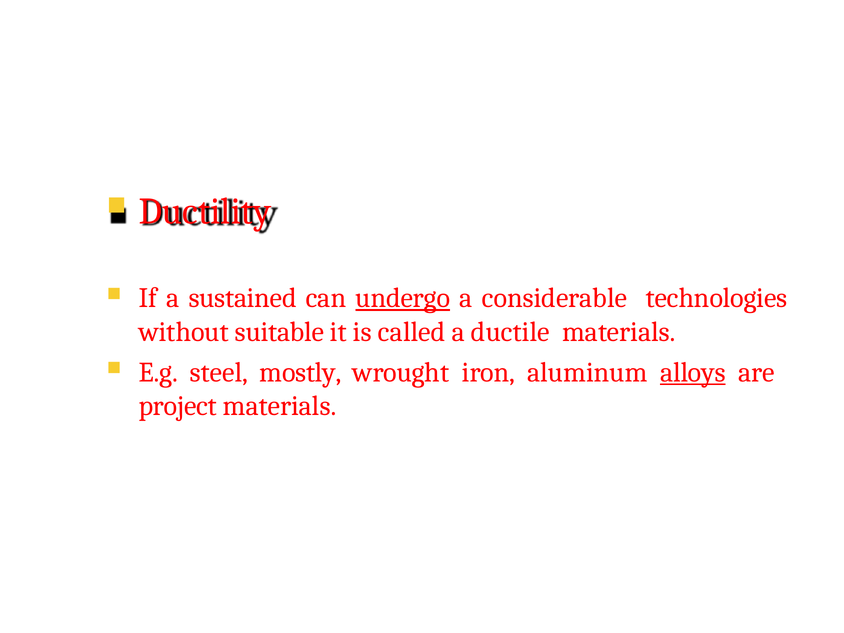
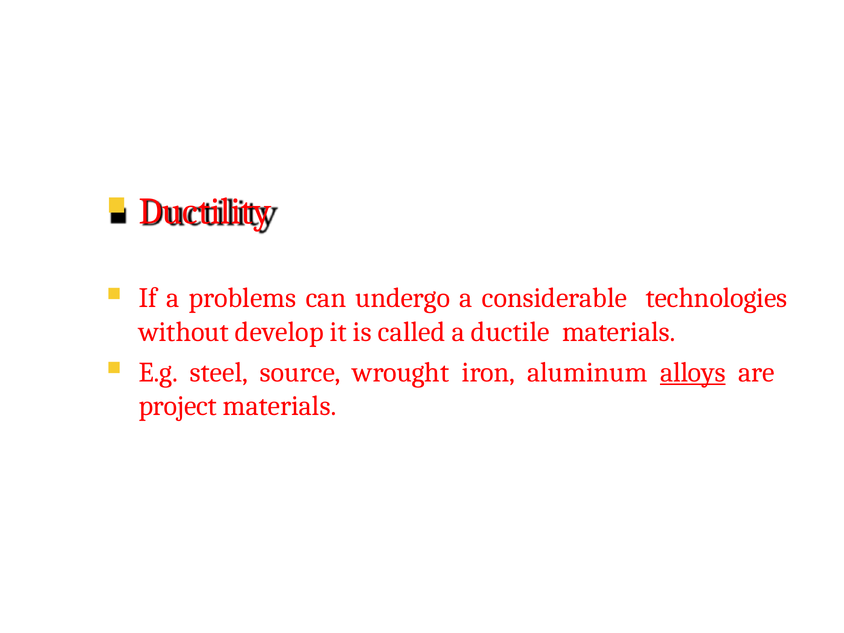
sustained: sustained -> problems
undergo underline: present -> none
suitable: suitable -> develop
mostly: mostly -> source
